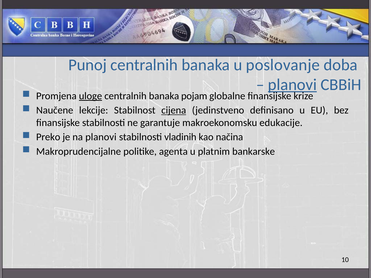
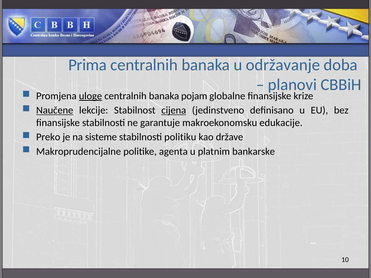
Punoj: Punoj -> Prima
poslovanje: poslovanje -> održavanje
planovi at (292, 85) underline: present -> none
Naučene underline: none -> present
na planovi: planovi -> sisteme
vladinih: vladinih -> politiku
načina: načina -> države
